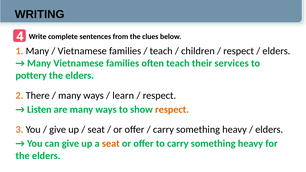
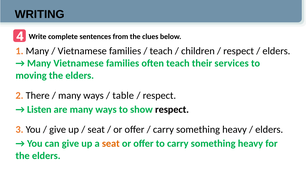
pottery: pottery -> moving
learn: learn -> table
respect at (172, 110) colour: orange -> black
